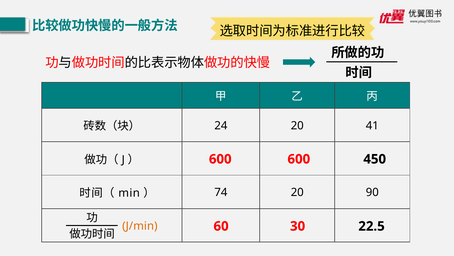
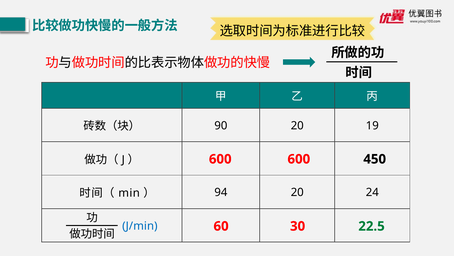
24: 24 -> 90
41: 41 -> 19
74: 74 -> 94
90: 90 -> 24
J/min colour: orange -> blue
22.5 colour: black -> green
